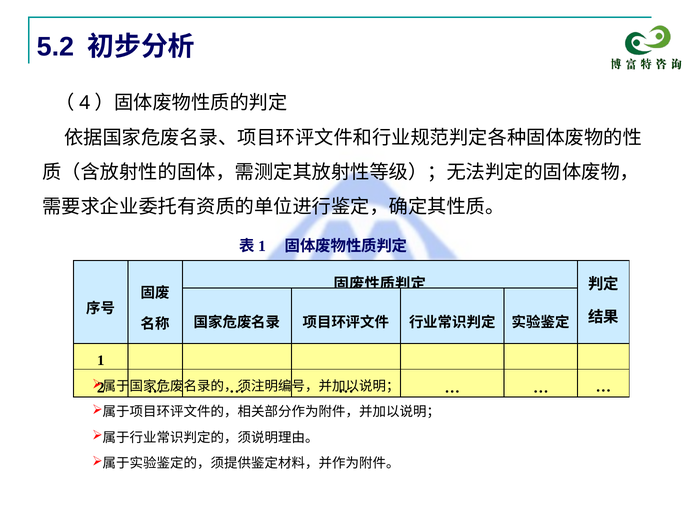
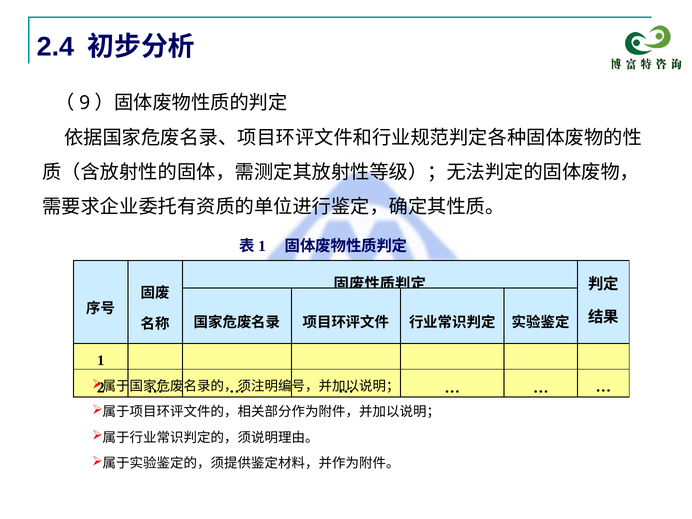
5.2: 5.2 -> 2.4
4: 4 -> 9
